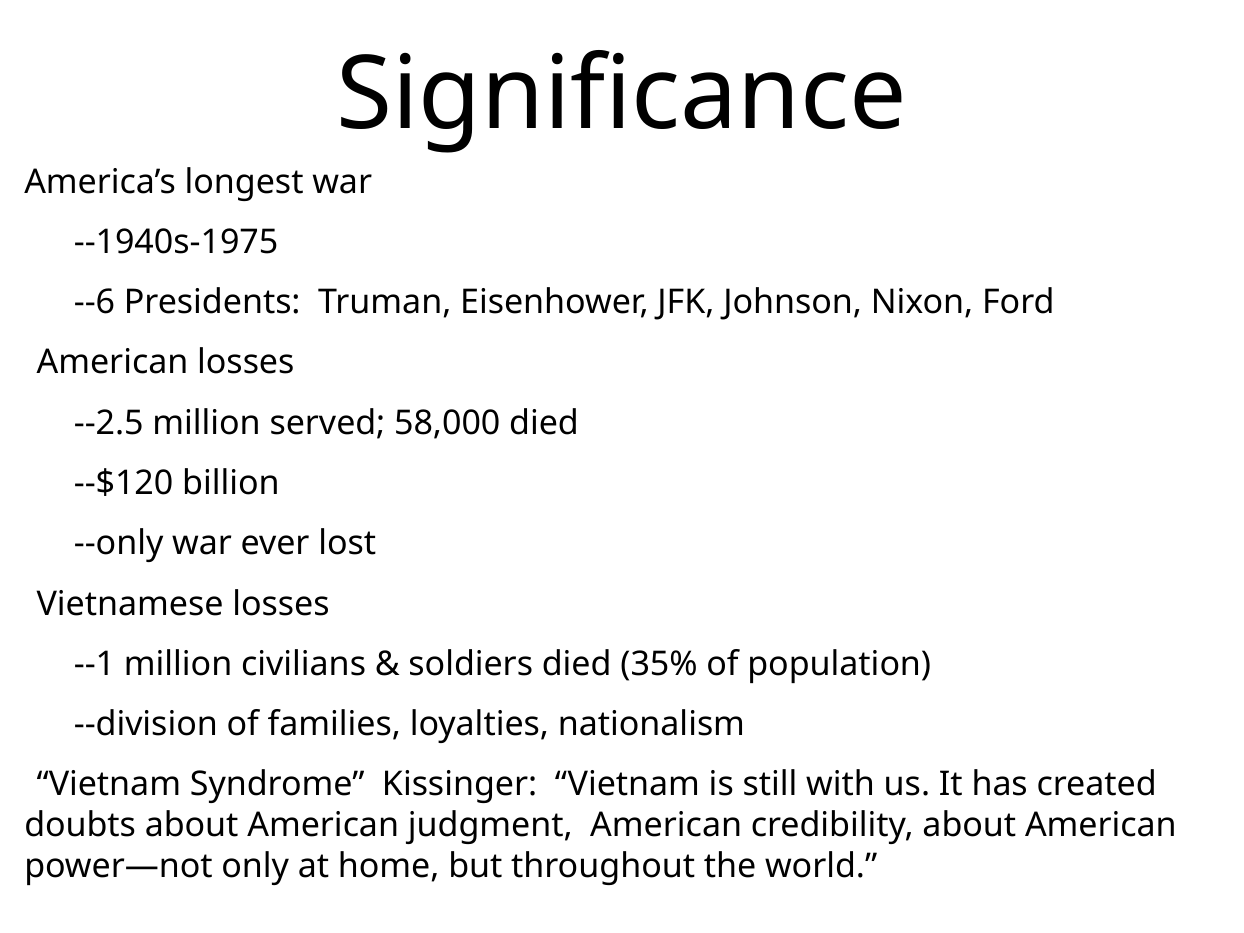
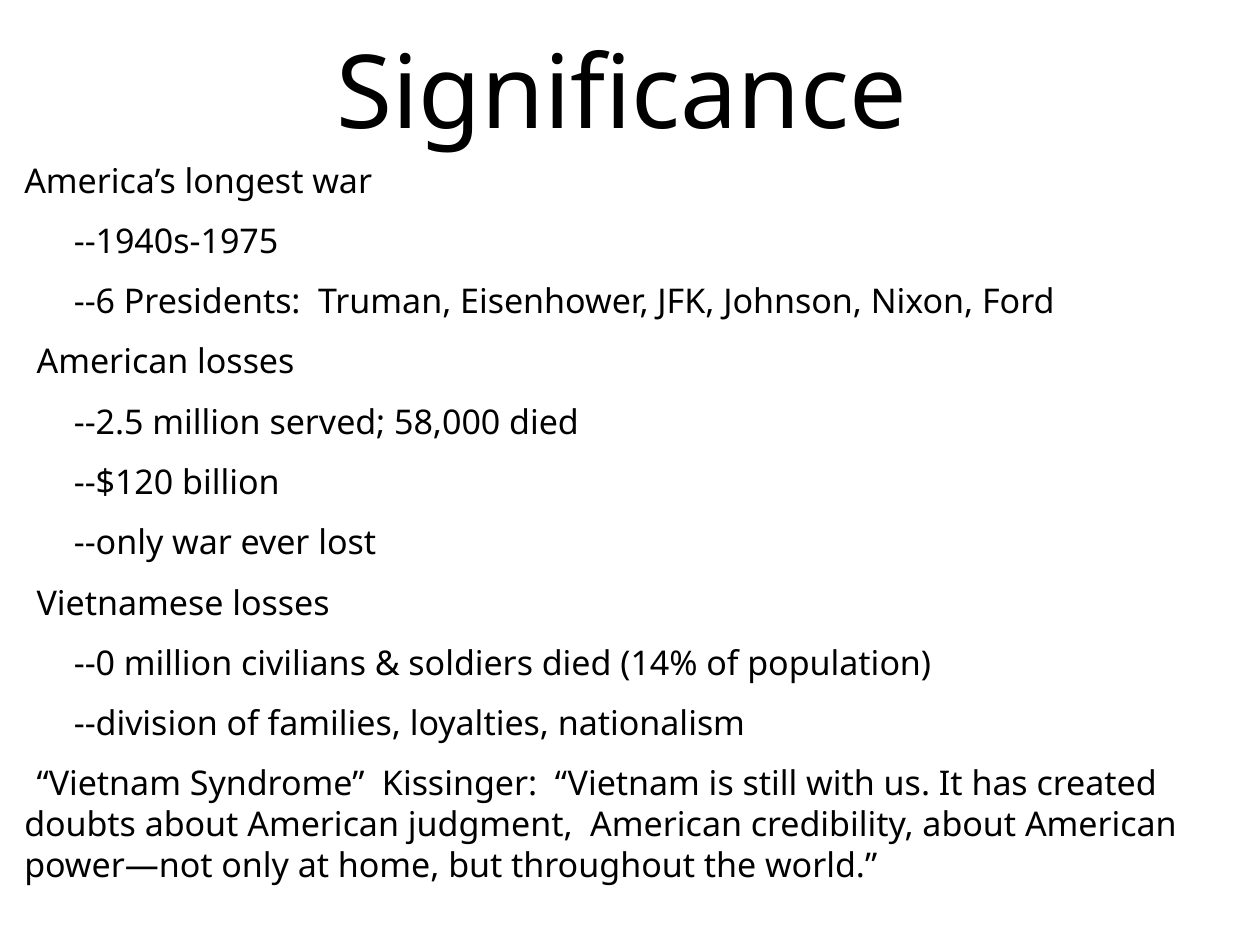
--1: --1 -> --0
35%: 35% -> 14%
